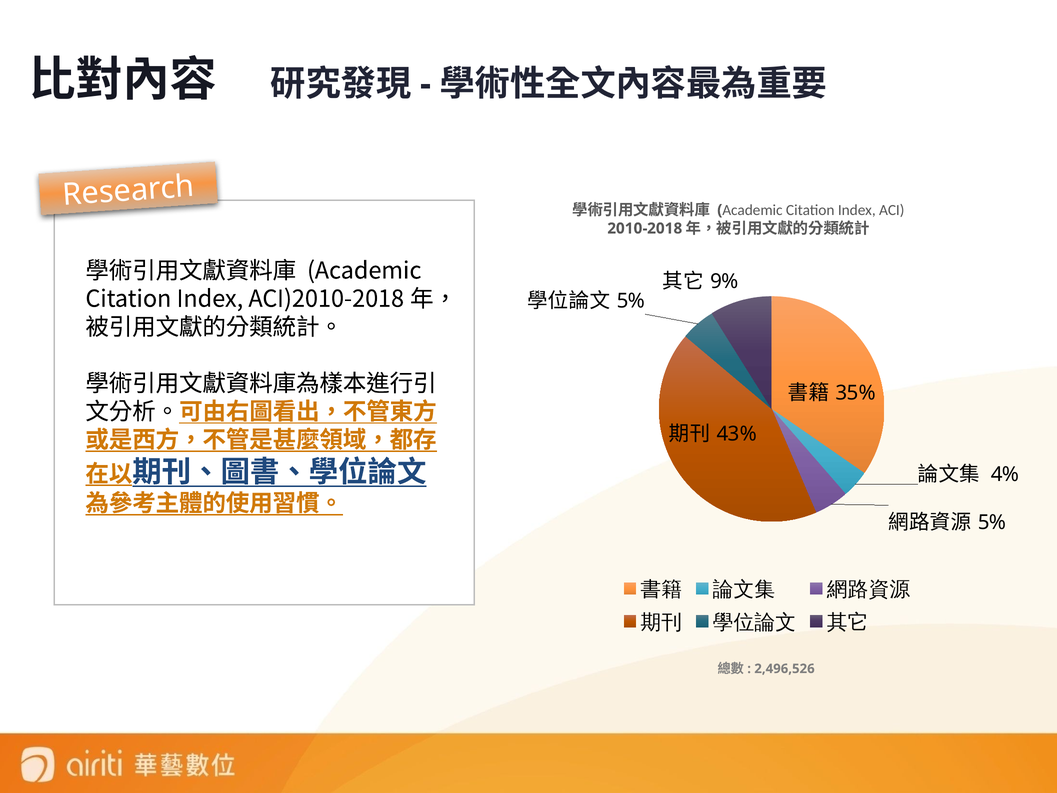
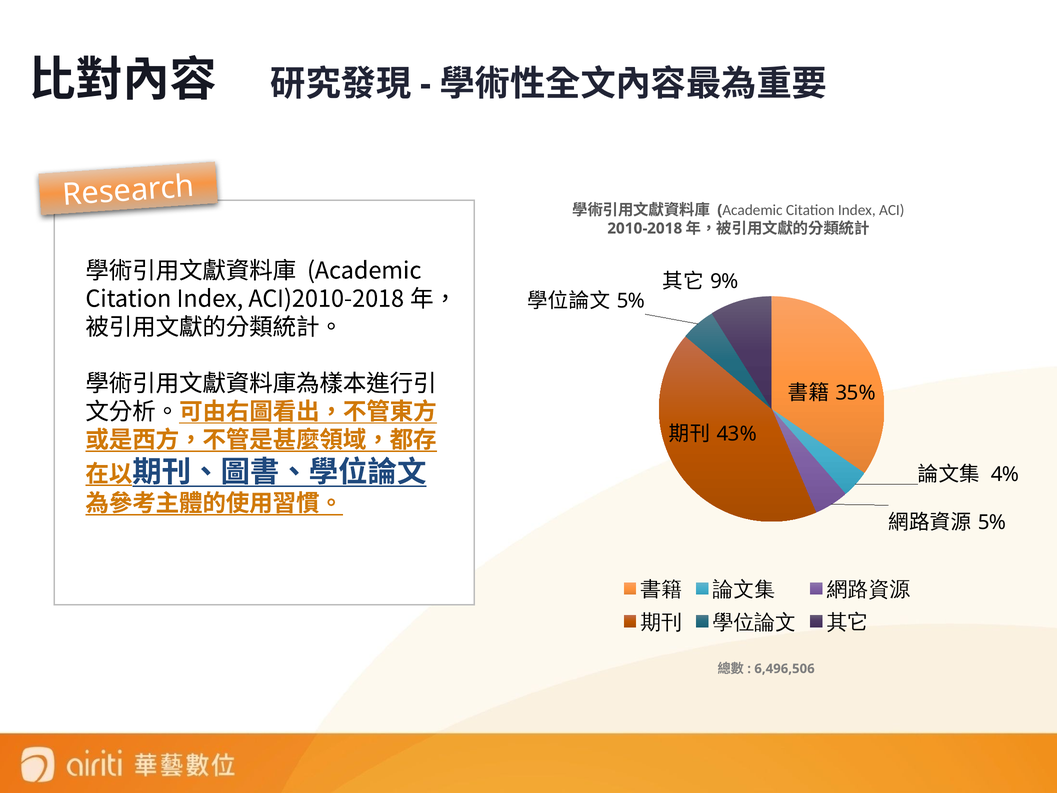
2,496,526: 2,496,526 -> 6,496,506
